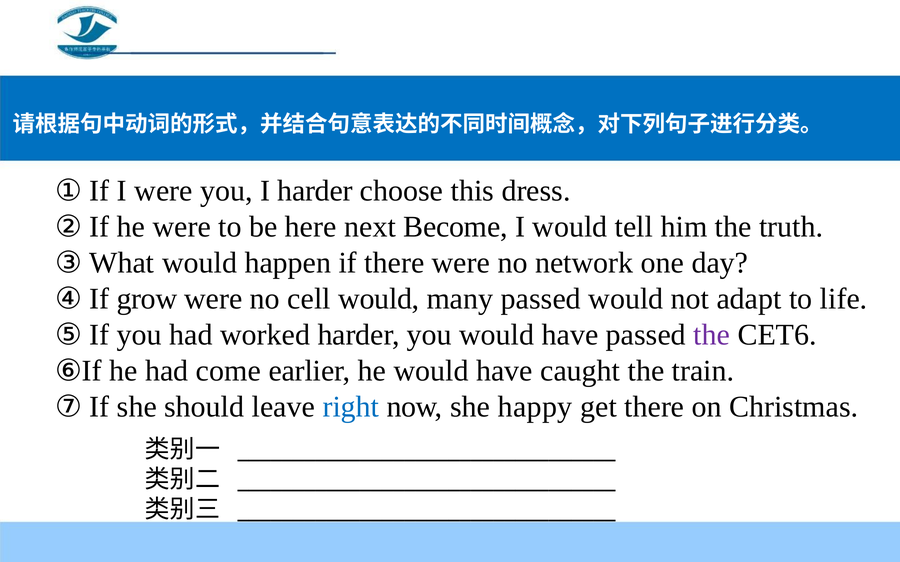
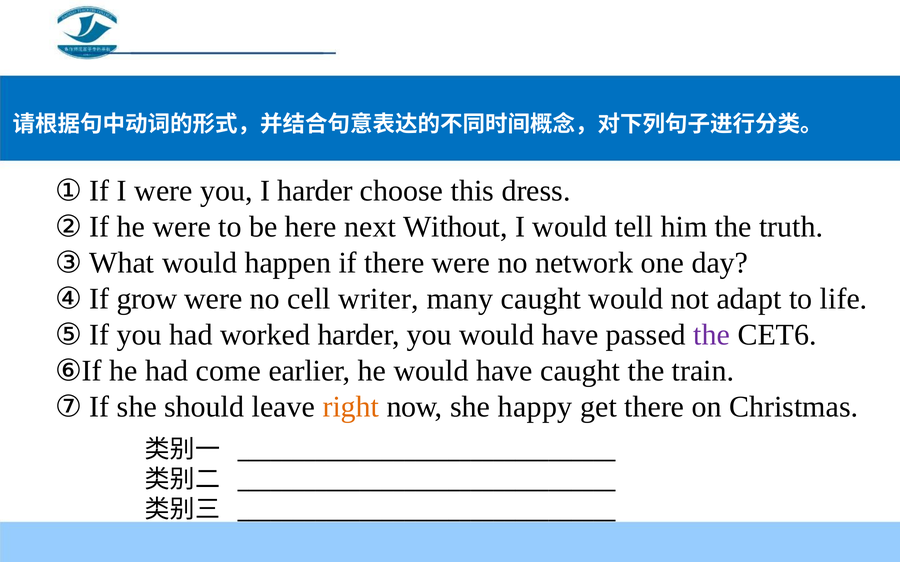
Become: Become -> Without
cell would: would -> writer
many passed: passed -> caught
right colour: blue -> orange
